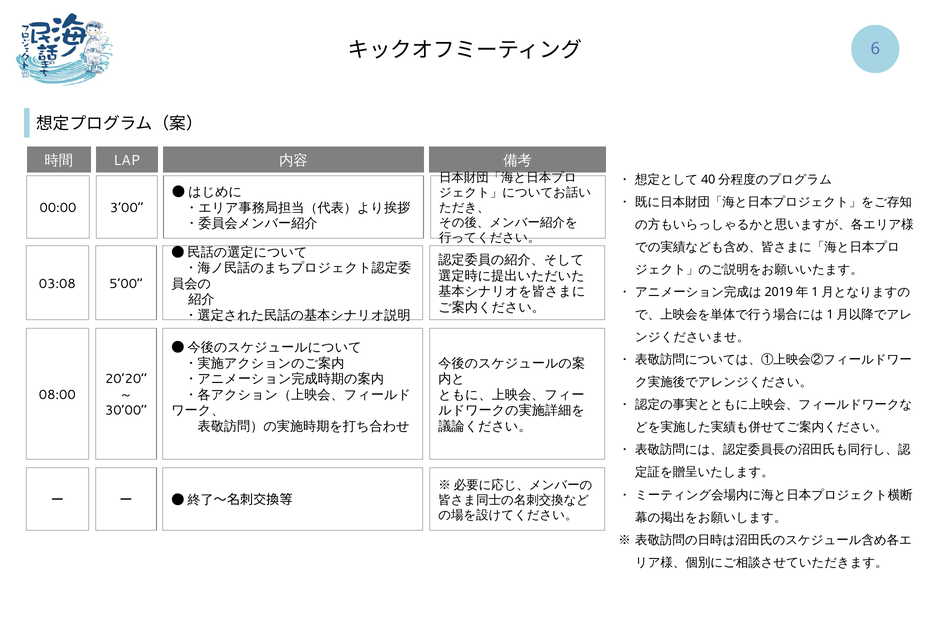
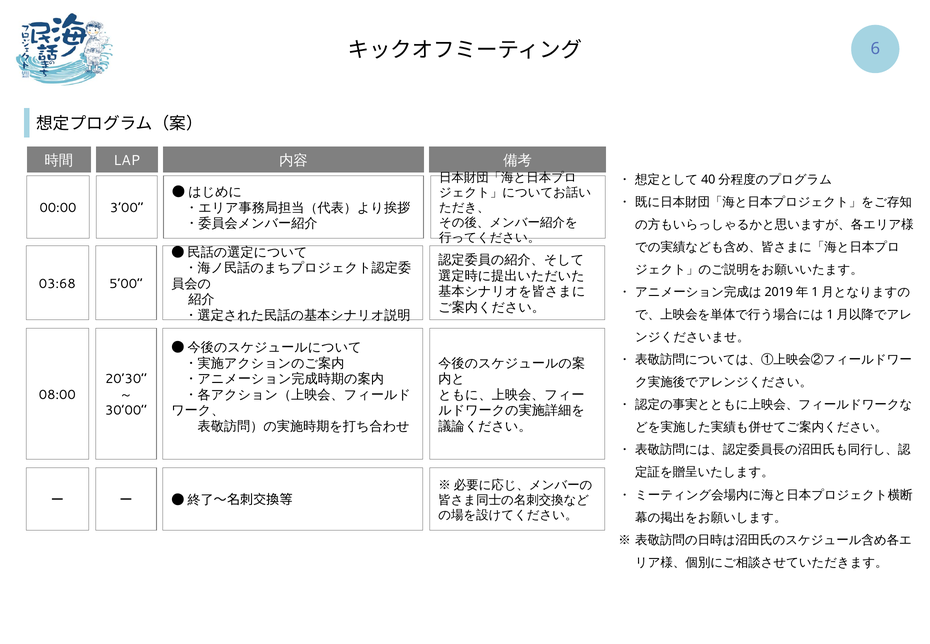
03:08: 03:08 -> 03:68
20’20: 20’20 -> 20’30
